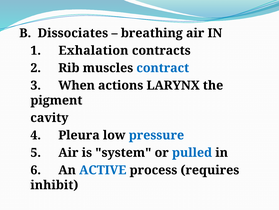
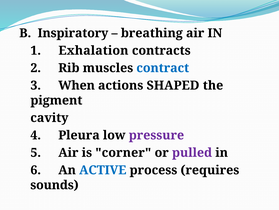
Dissociates: Dissociates -> Inspiratory
LARYNX: LARYNX -> SHAPED
pressure colour: blue -> purple
system: system -> corner
pulled colour: blue -> purple
inhibit: inhibit -> sounds
